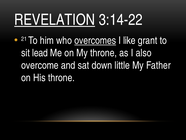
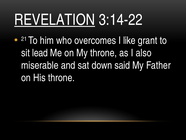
overcomes underline: present -> none
overcome: overcome -> miserable
little: little -> said
